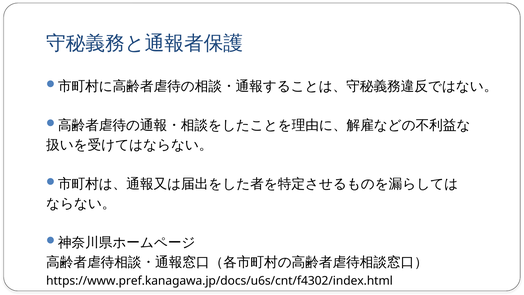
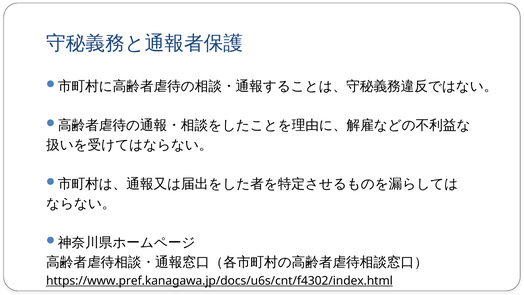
https://www.pref.kanagawa.jp/docs/u6s/cnt/f4302/index.html underline: none -> present
